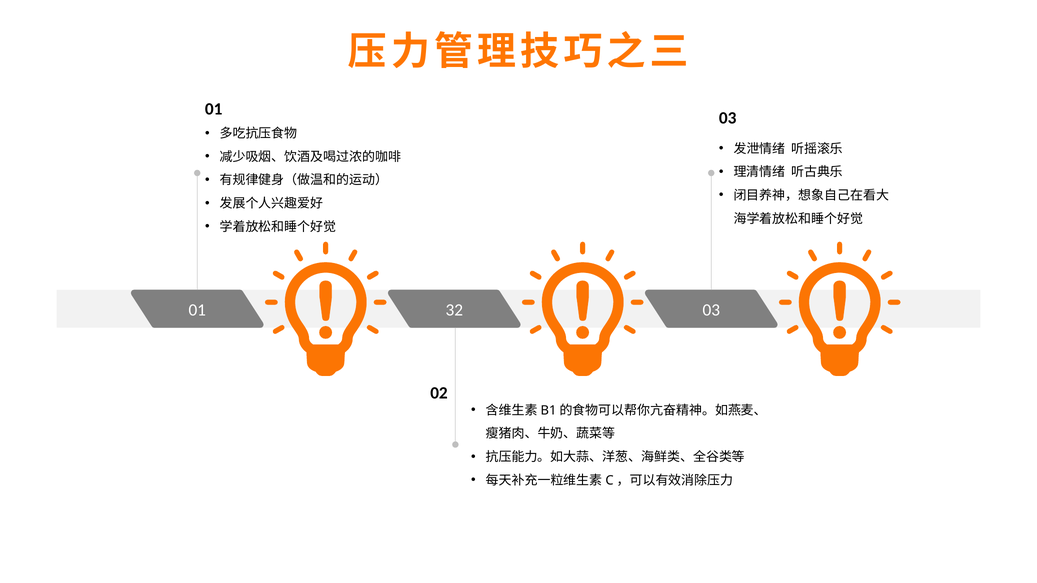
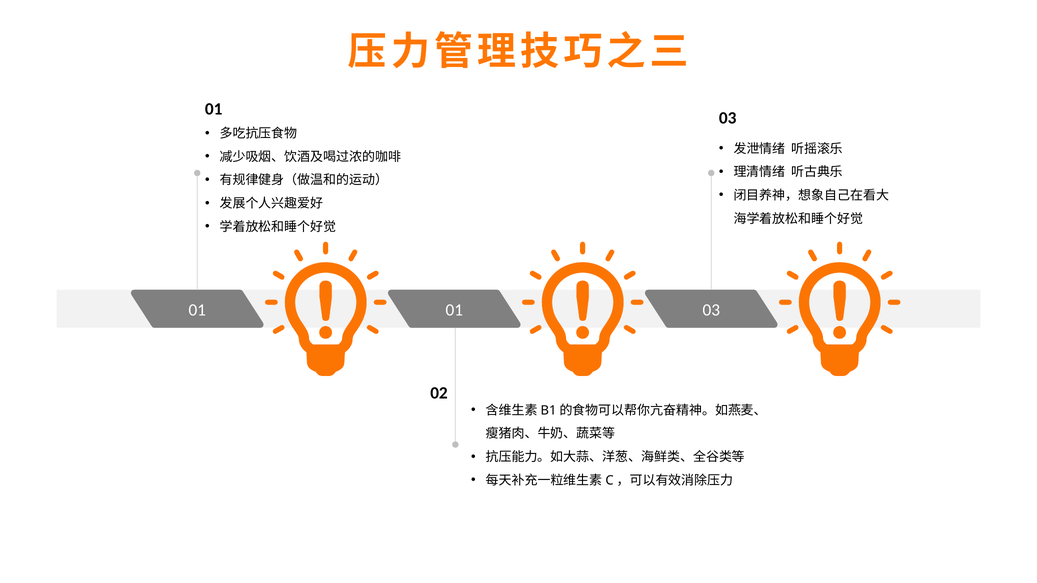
01 32: 32 -> 01
